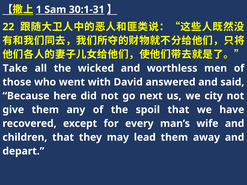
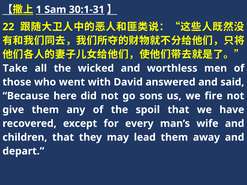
next: next -> sons
city: city -> fire
